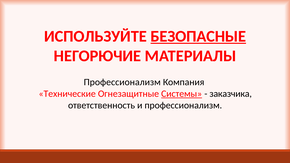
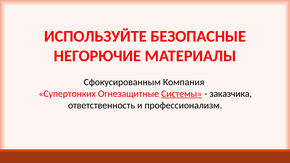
БЕЗОПАСНЫЕ underline: present -> none
Профессионализм at (122, 82): Профессионализм -> Сфокусированным
Технические: Технические -> Супертонких
